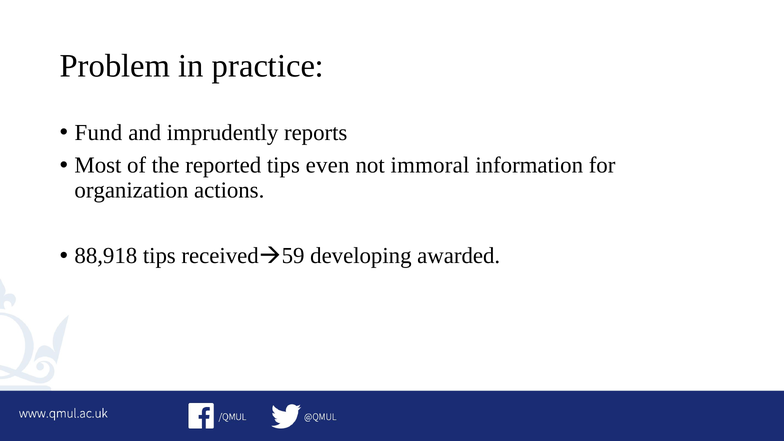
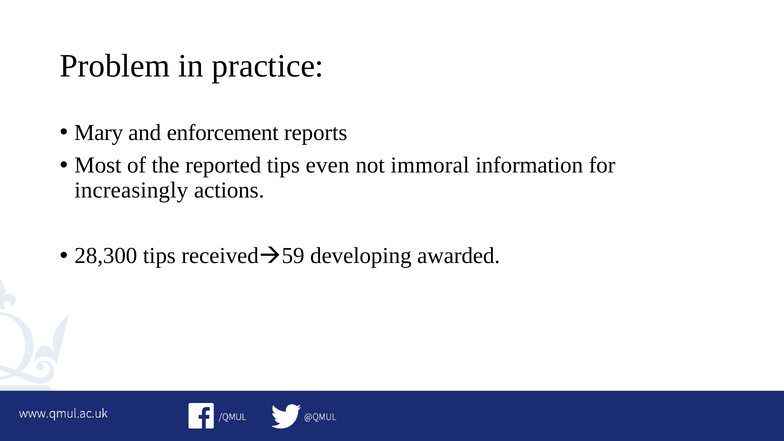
Fund: Fund -> Mary
imprudently: imprudently -> enforcement
organization: organization -> increasingly
88,918: 88,918 -> 28,300
